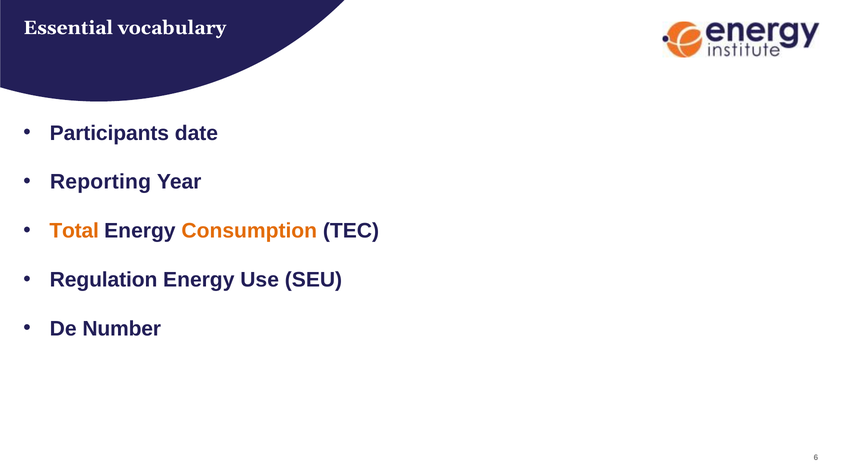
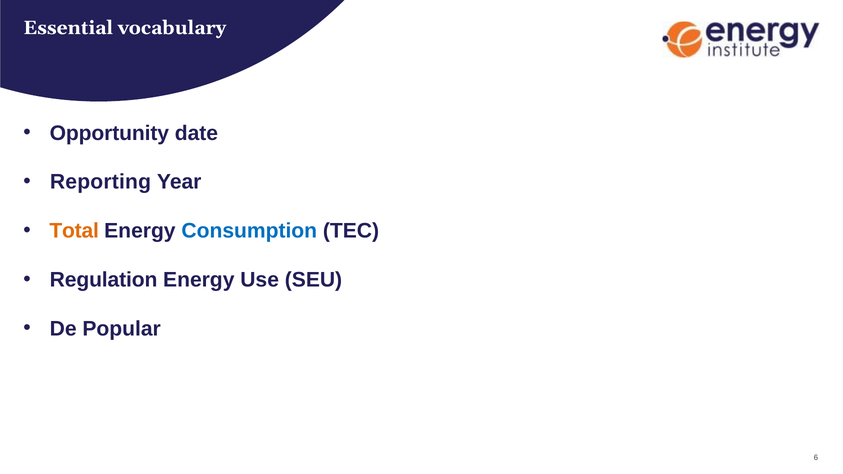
Participants: Participants -> Opportunity
Consumption colour: orange -> blue
Number: Number -> Popular
